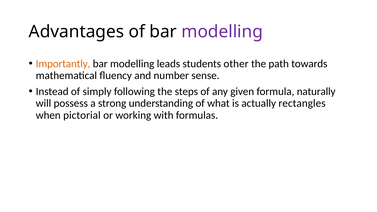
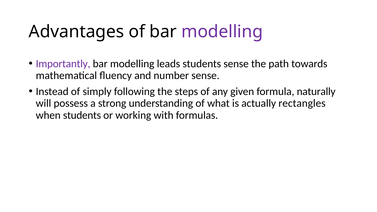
Importantly colour: orange -> purple
students other: other -> sense
when pictorial: pictorial -> students
